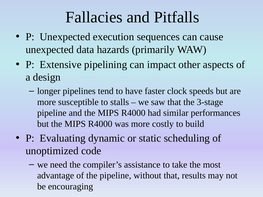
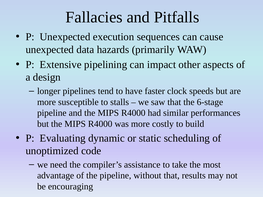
3-stage: 3-stage -> 6-stage
